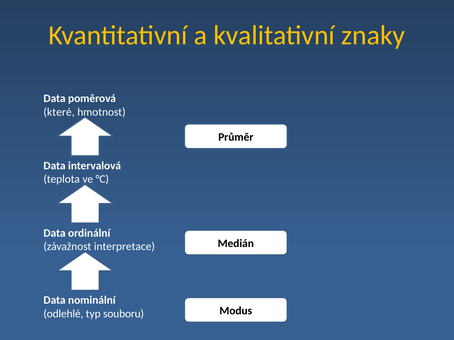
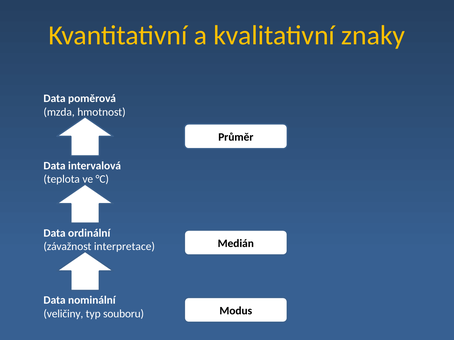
které: které -> mzda
odlehlé: odlehlé -> veličiny
